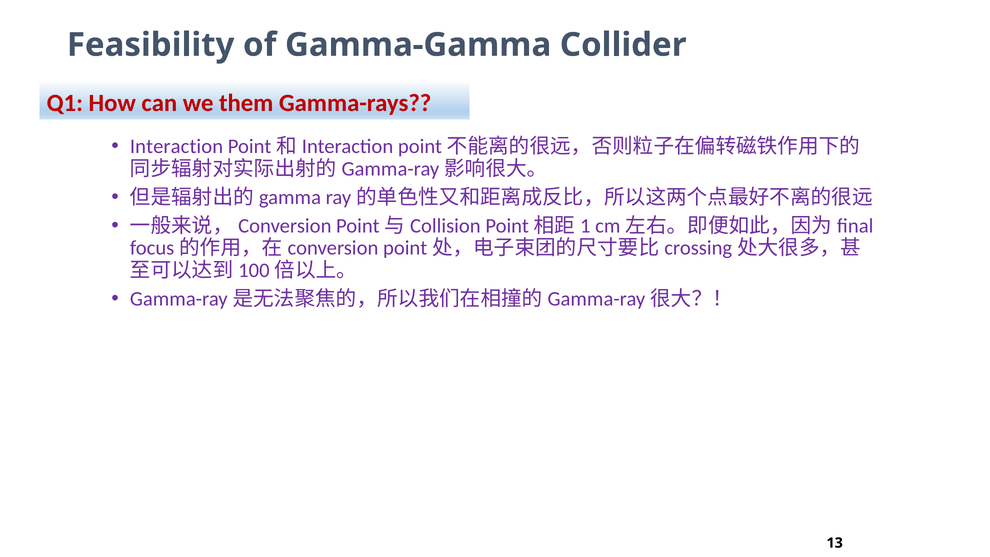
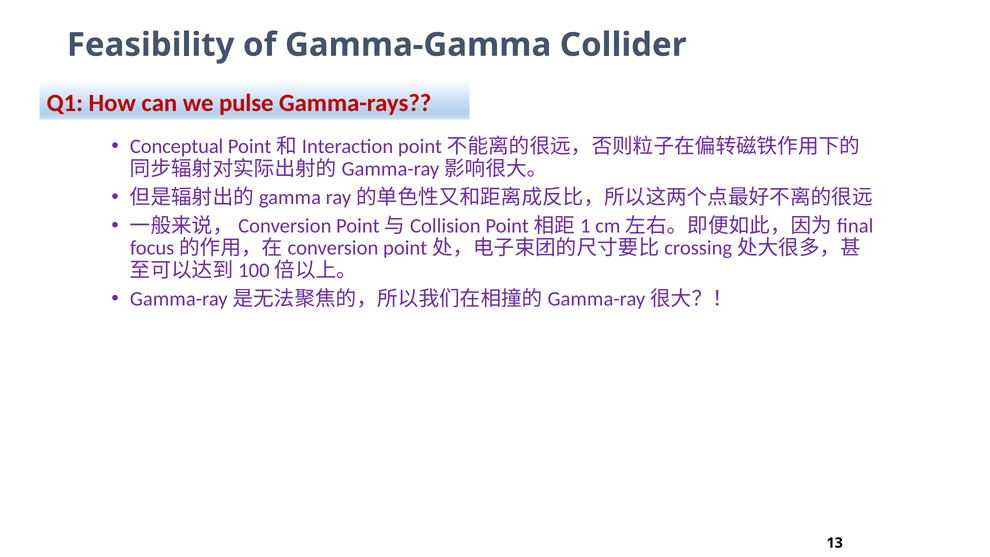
them: them -> pulse
Interaction: Interaction -> Conceptual
